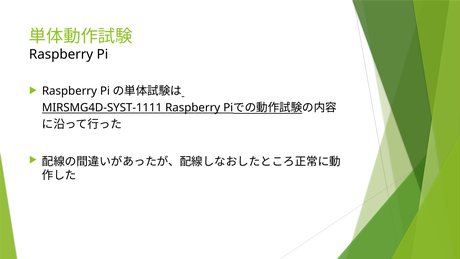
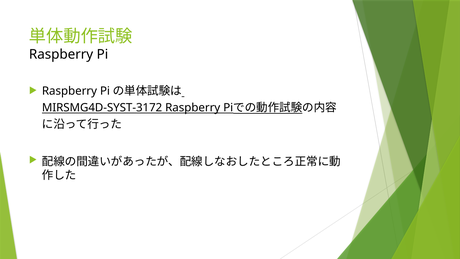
MIRSMG4D-SYST-1111: MIRSMG4D-SYST-1111 -> MIRSMG4D-SYST-3172
